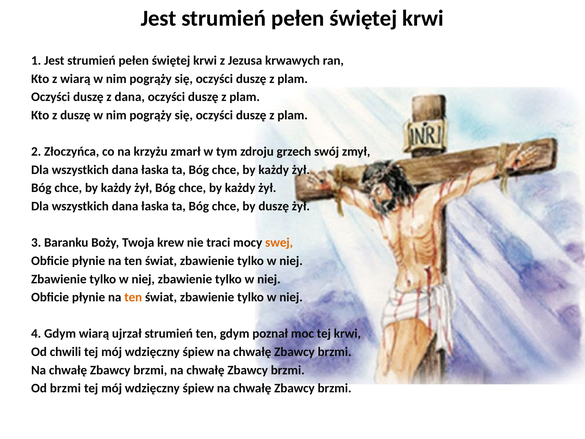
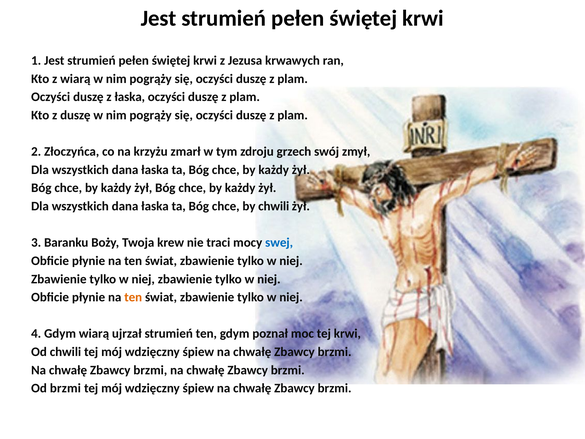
z dana: dana -> łaska
by duszę: duszę -> chwili
swej colour: orange -> blue
